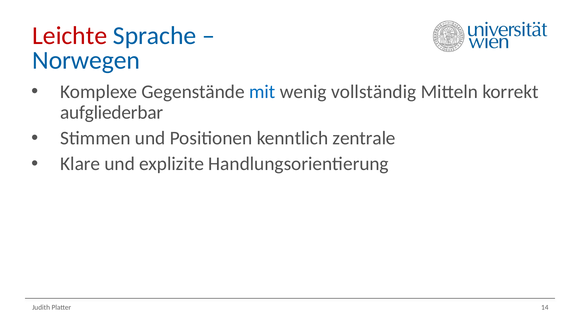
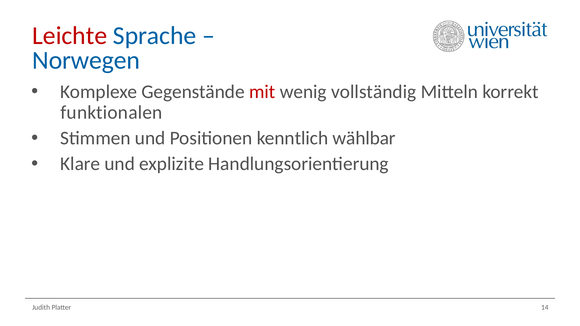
mit colour: blue -> red
aufgliederbar: aufgliederbar -> funktionalen
zentrale: zentrale -> wählbar
